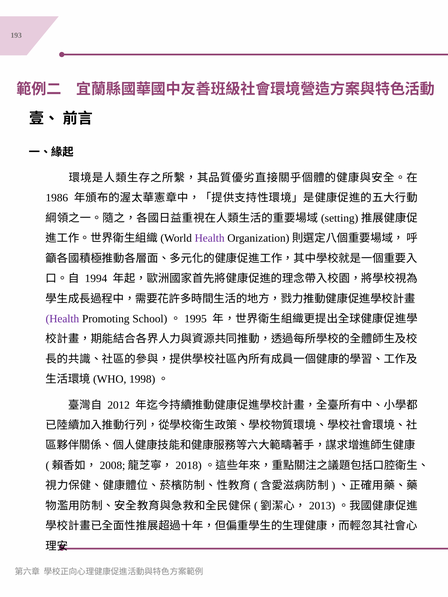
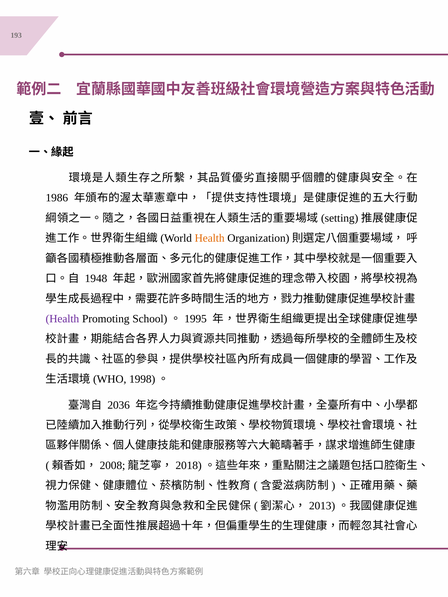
Health at (210, 238) colour: purple -> orange
1994: 1994 -> 1948
2012: 2012 -> 2036
